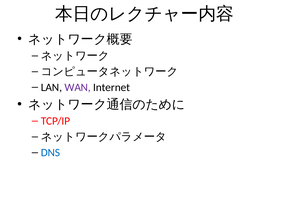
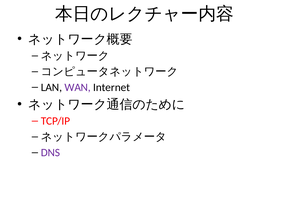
DNS colour: blue -> purple
